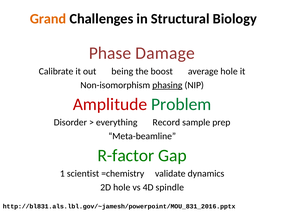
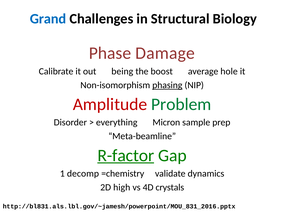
Grand colour: orange -> blue
Record: Record -> Micron
R-factor underline: none -> present
scientist: scientist -> decomp
2D hole: hole -> high
spindle: spindle -> crystals
